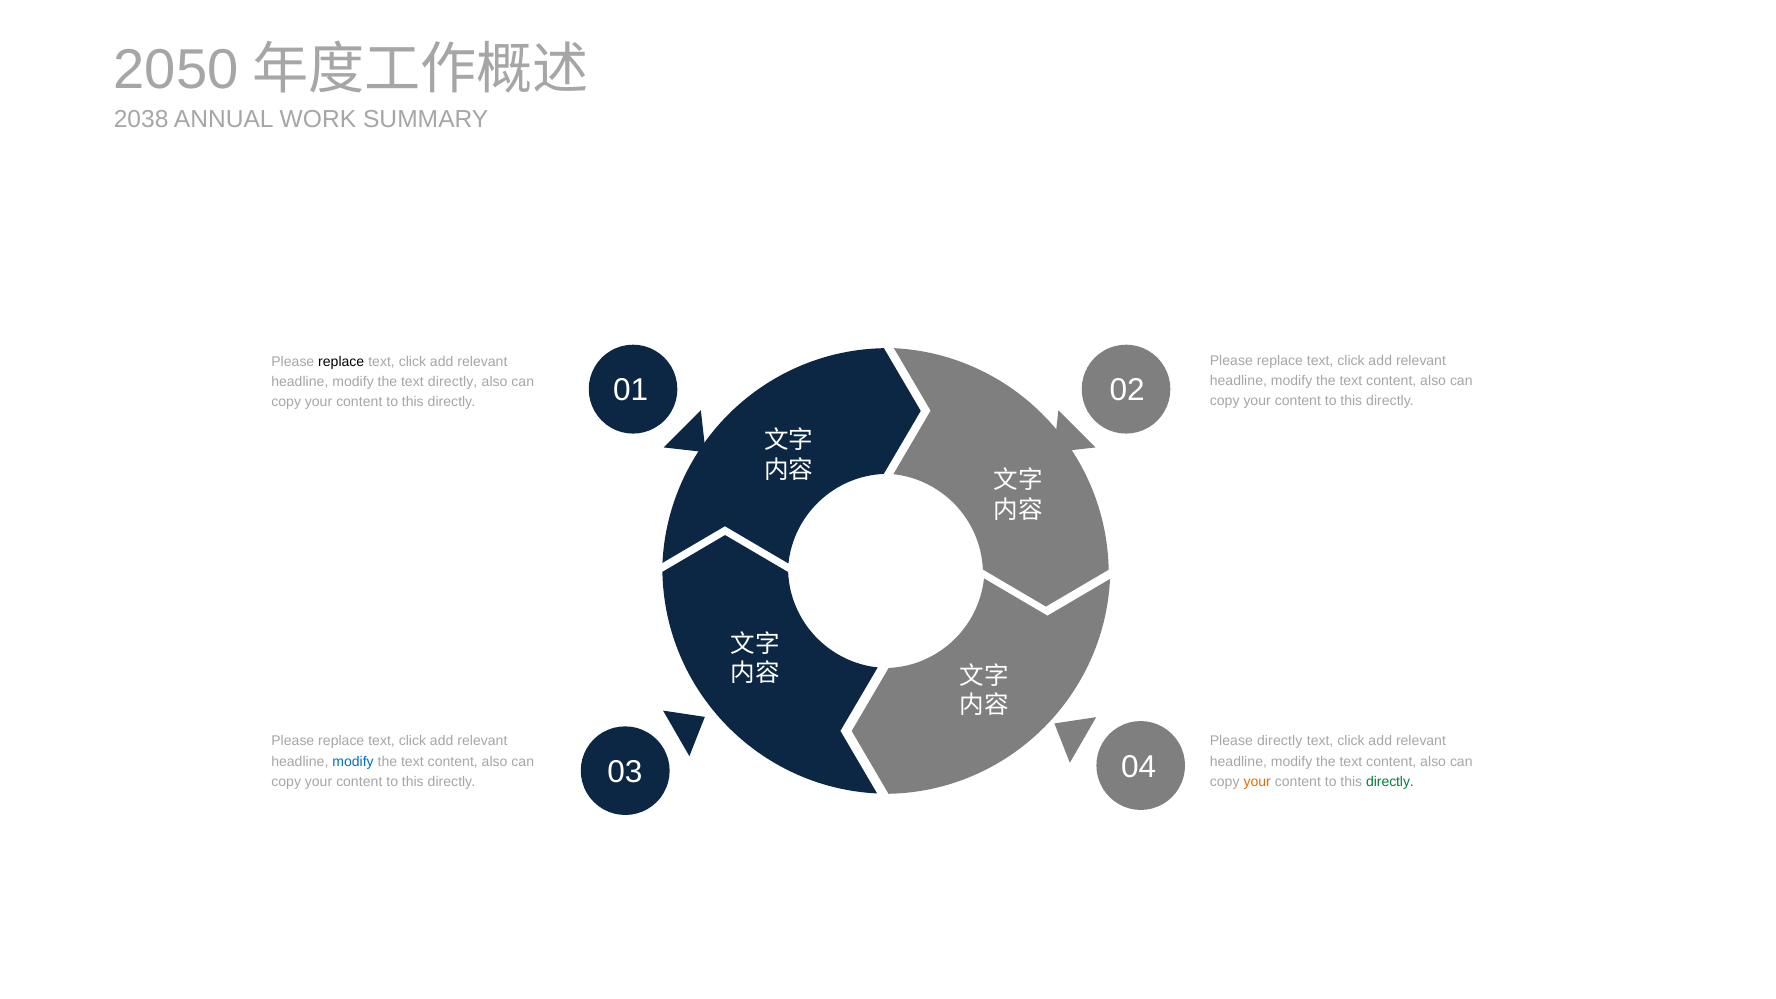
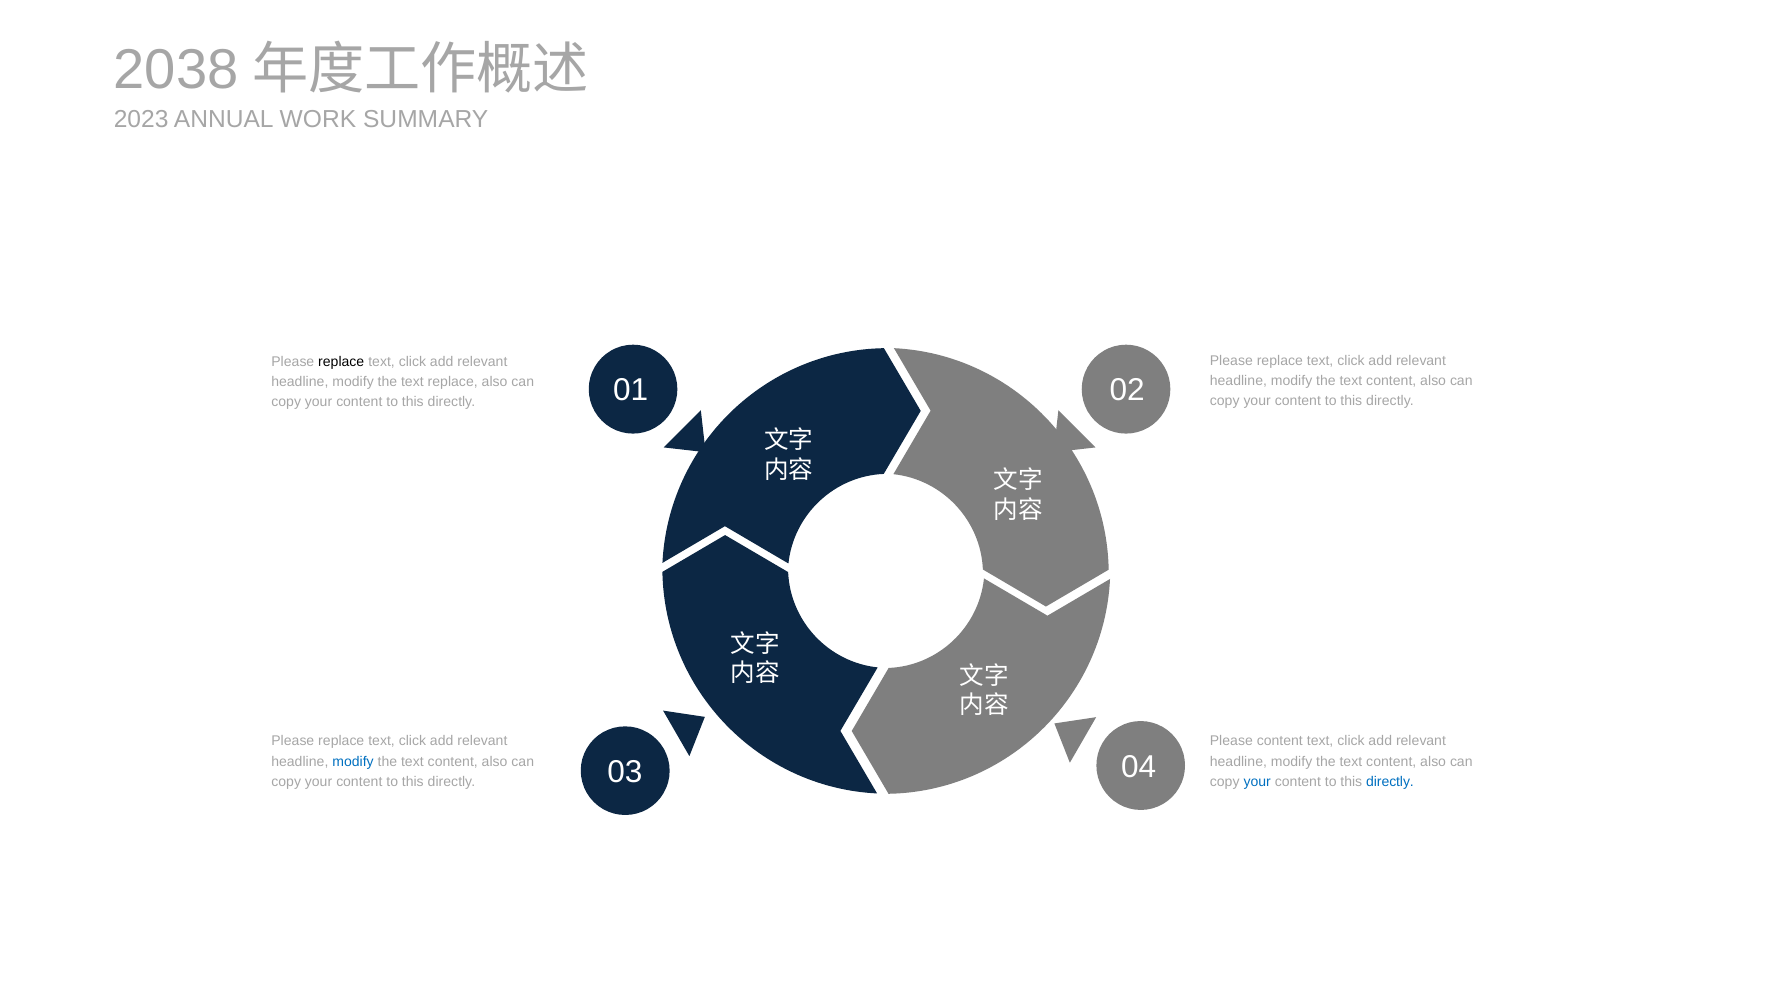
2050: 2050 -> 2038
2038: 2038 -> 2023
text directly: directly -> replace
Please directly: directly -> content
your at (1257, 782) colour: orange -> blue
directly at (1390, 782) colour: green -> blue
